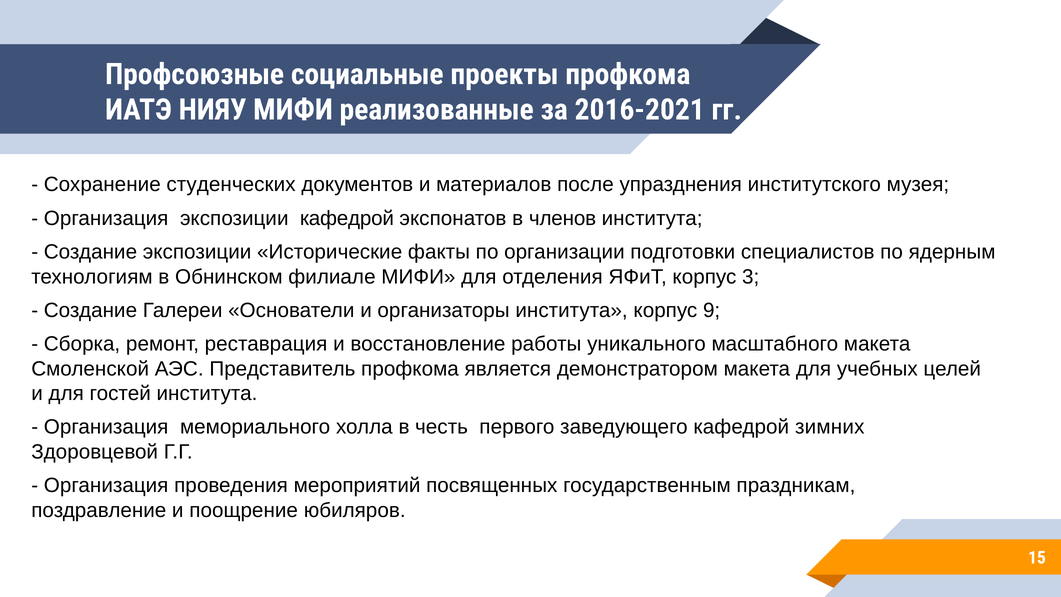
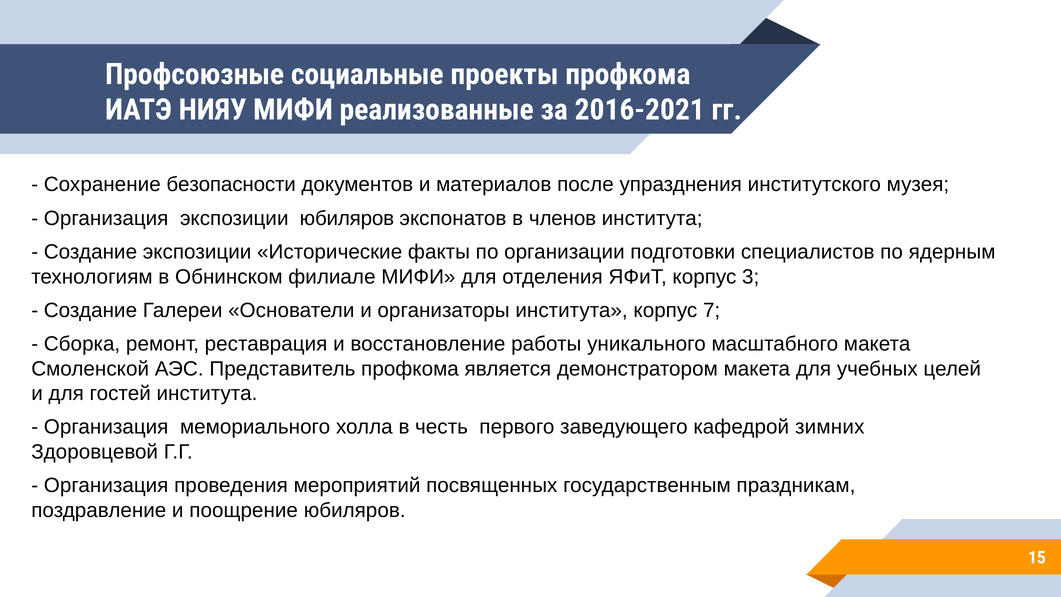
студенческих: студенческих -> безопасности
экспозиции кафедрой: кафедрой -> юбиляров
9: 9 -> 7
